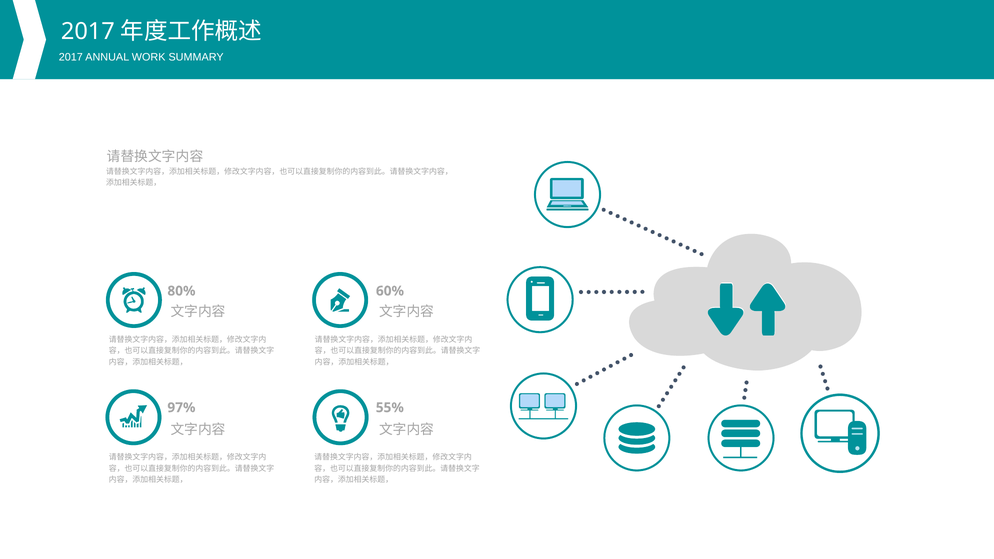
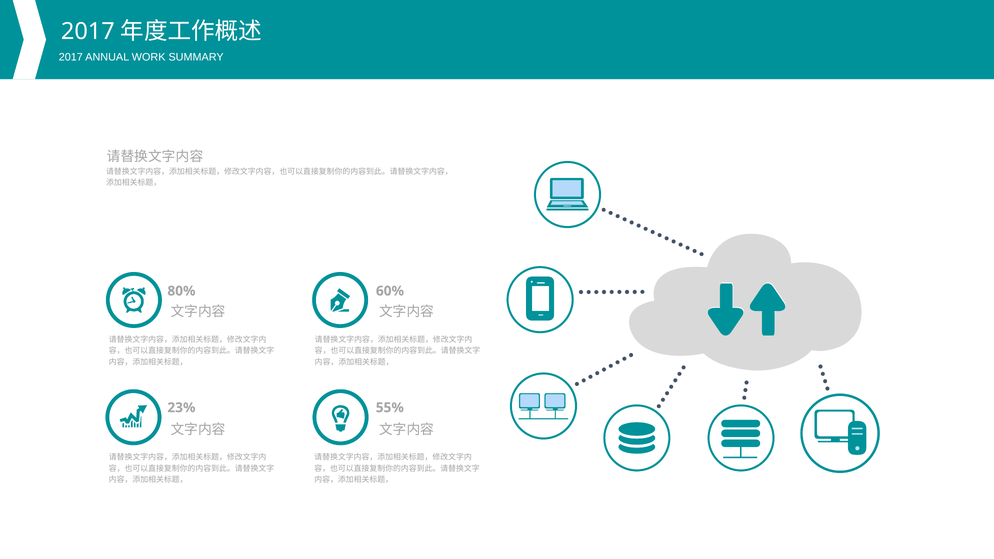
97%: 97% -> 23%
